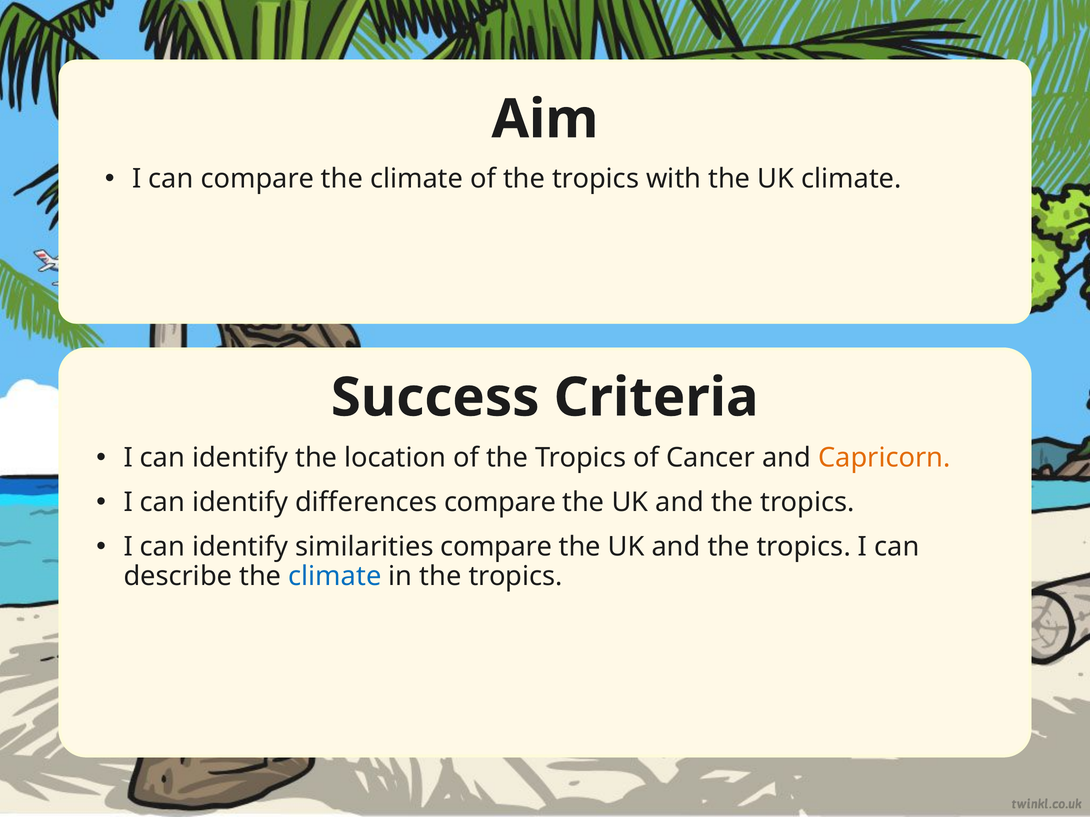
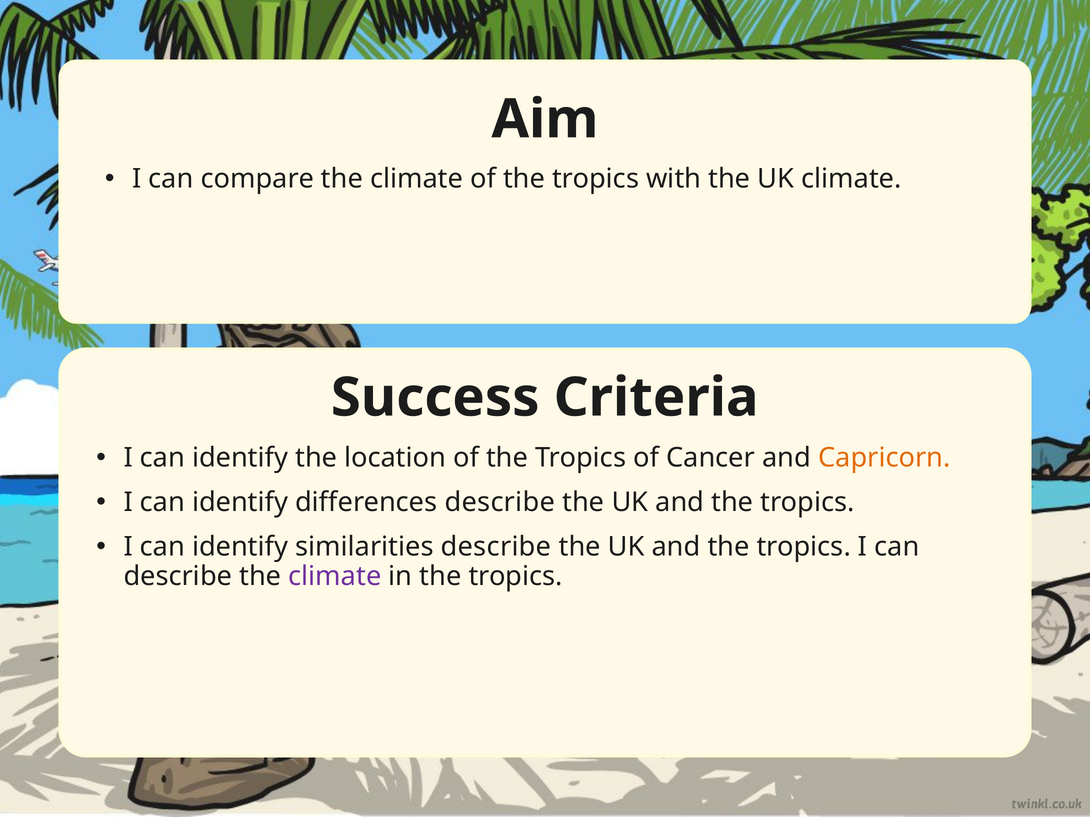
differences compare: compare -> describe
similarities compare: compare -> describe
climate at (335, 576) colour: blue -> purple
